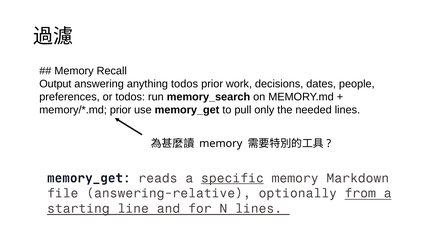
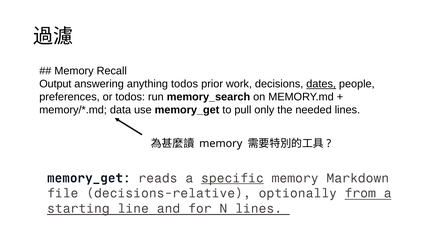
dates underline: none -> present
prior at (121, 110): prior -> data
answering-relative: answering-relative -> decisions-relative
